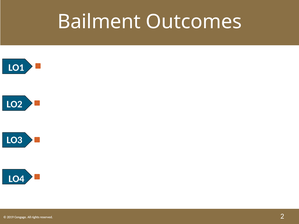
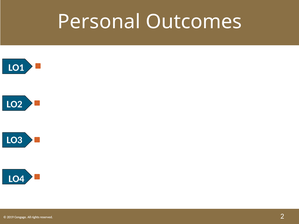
Bailment at (99, 22): Bailment -> Personal
